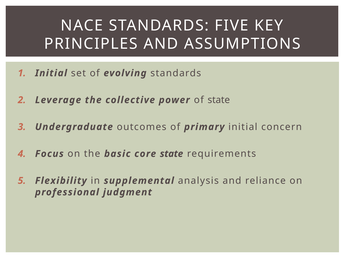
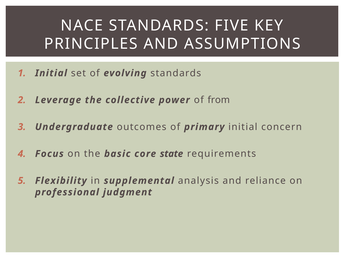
of state: state -> from
